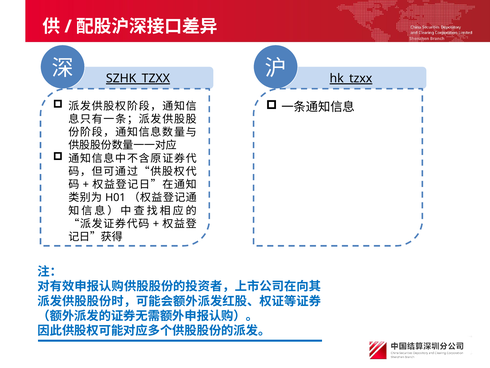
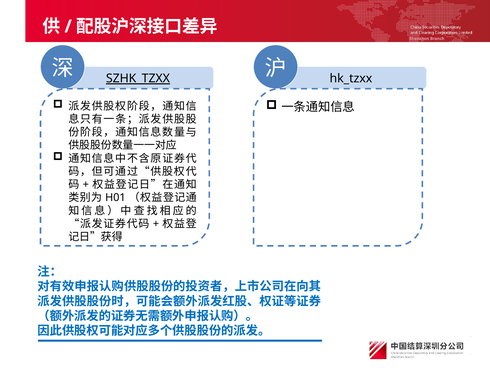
hk_tzxx underline: present -> none
